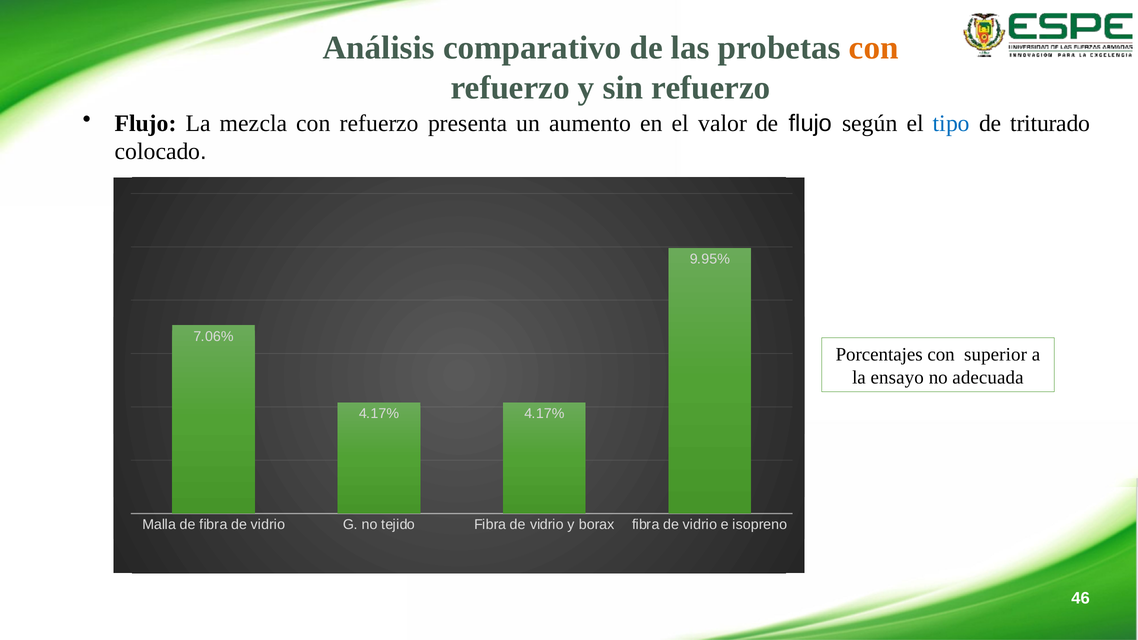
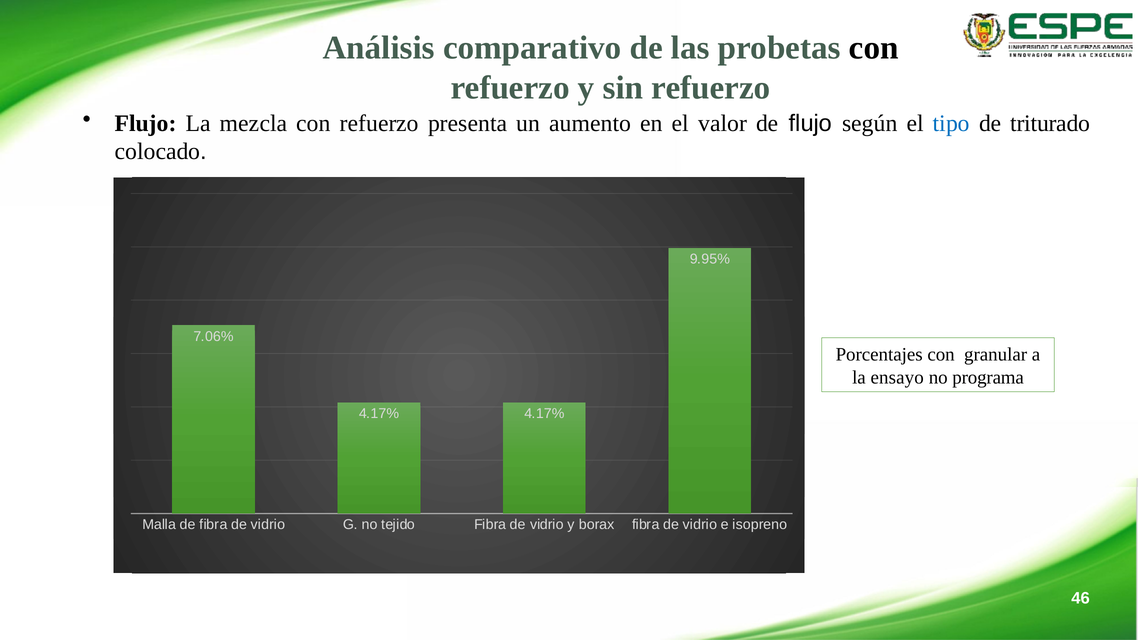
con at (874, 48) colour: orange -> black
superior: superior -> granular
adecuada: adecuada -> programa
